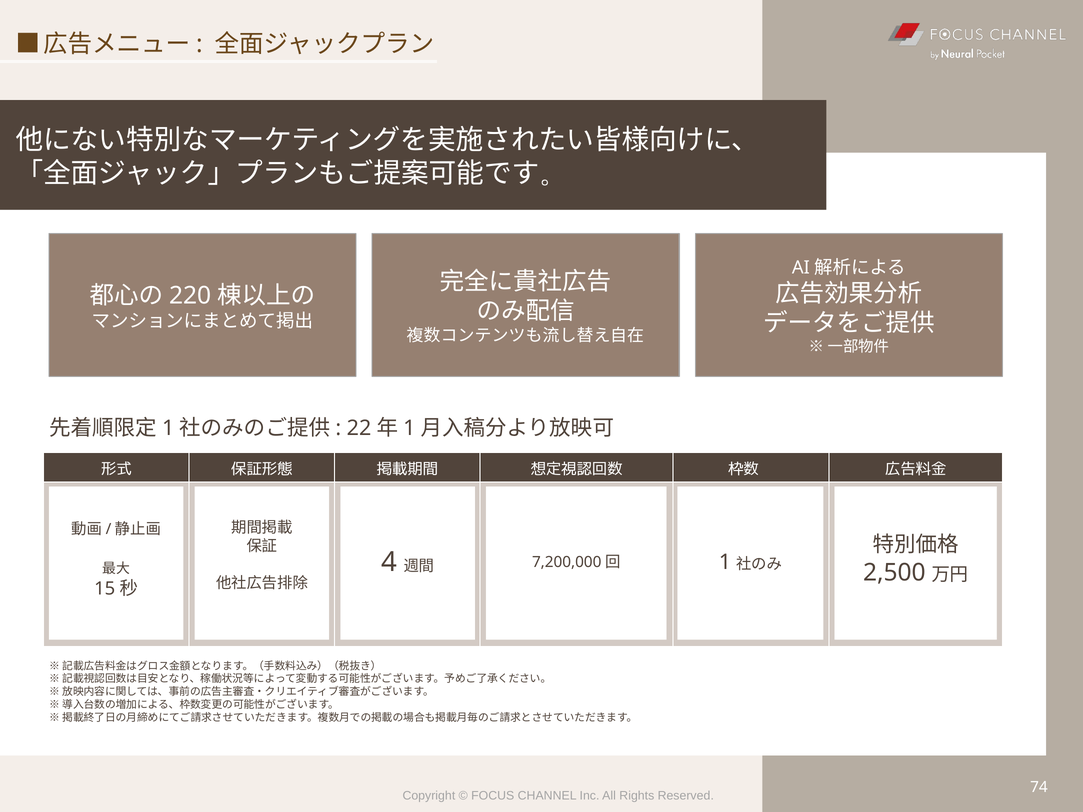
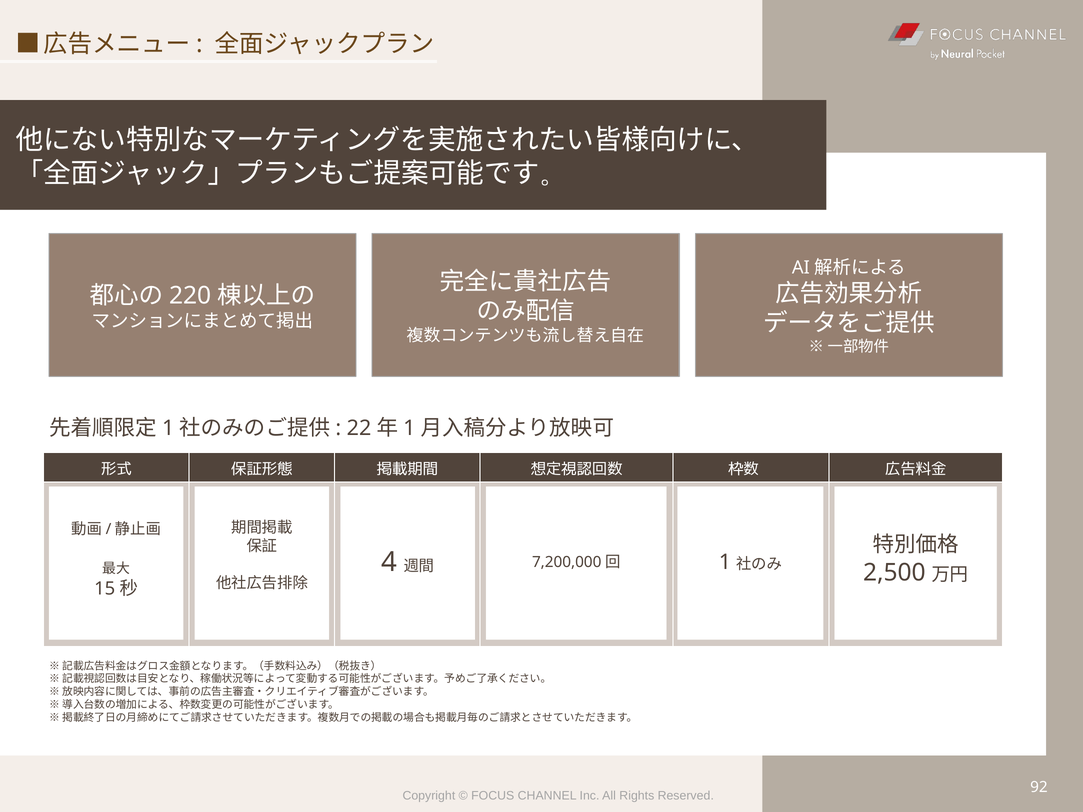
74: 74 -> 92
